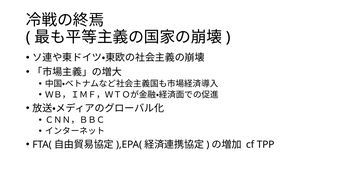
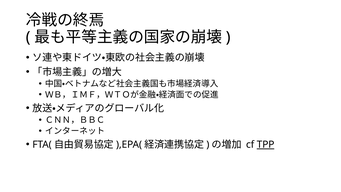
TPP underline: none -> present
